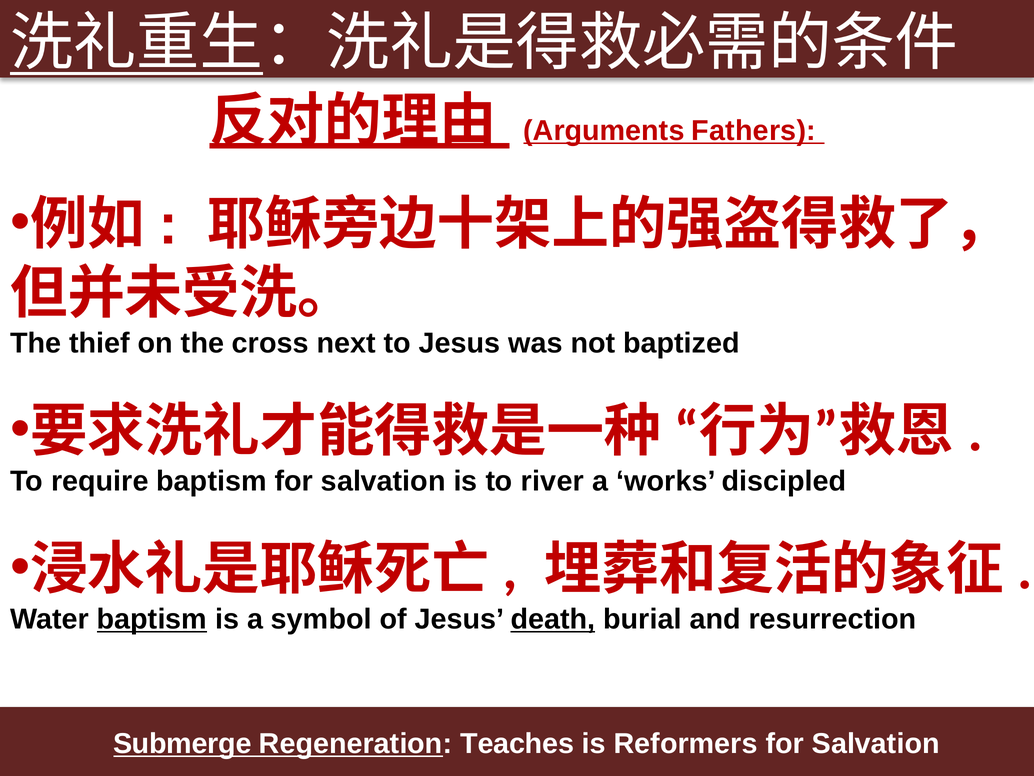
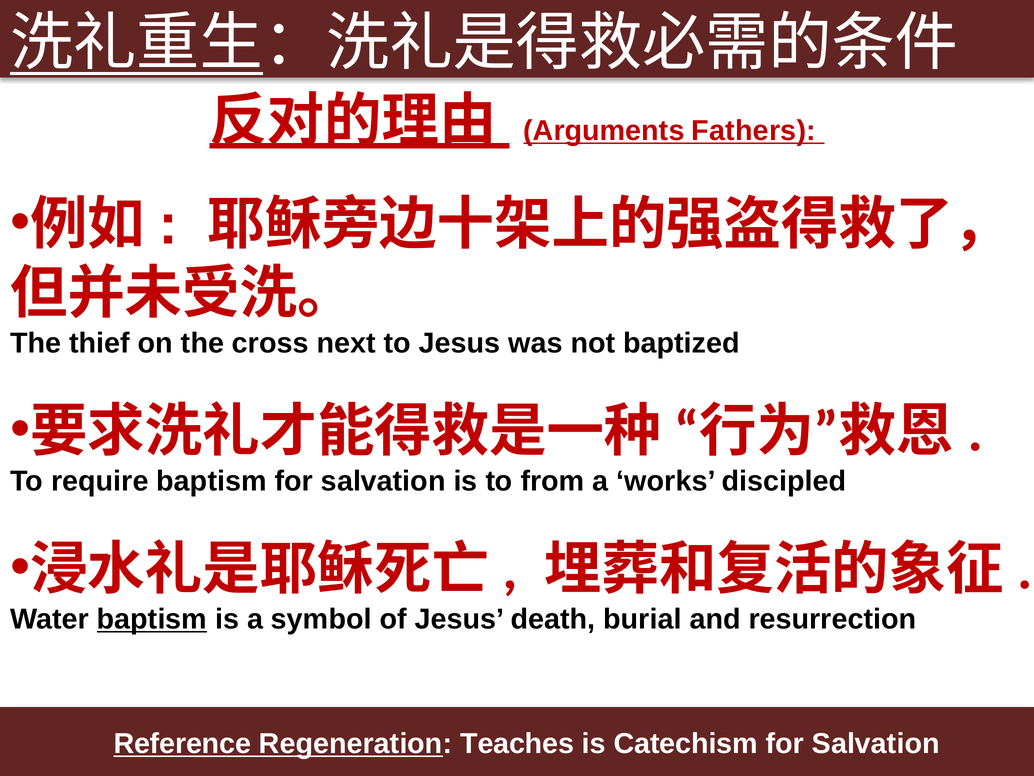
river: river -> from
death underline: present -> none
Submerge: Submerge -> Reference
Reformers: Reformers -> Catechism
